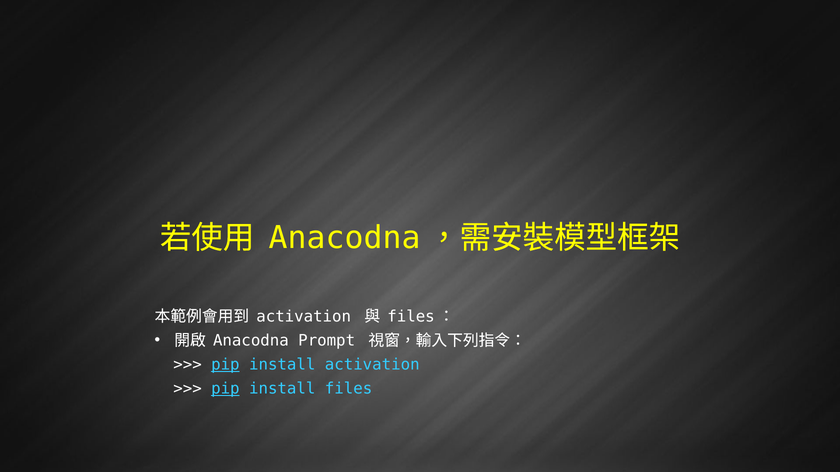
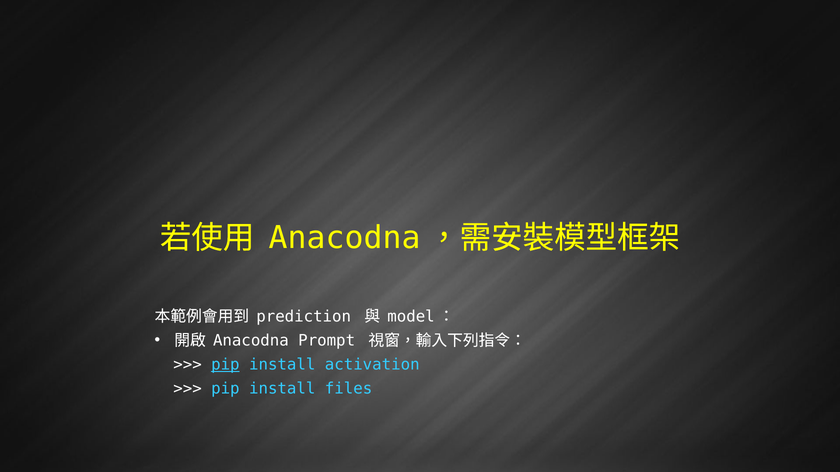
activation at (304, 317): activation -> prediction
files at (411, 317): files -> model
pip at (225, 389) underline: present -> none
